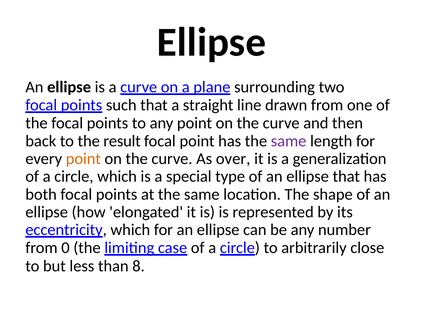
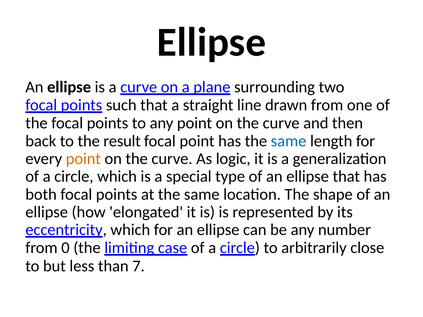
same at (289, 141) colour: purple -> blue
over: over -> logic
8: 8 -> 7
